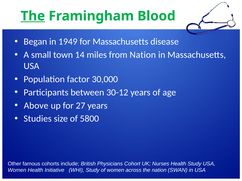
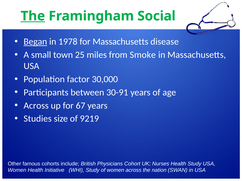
Blood: Blood -> Social
Began underline: none -> present
1949: 1949 -> 1978
14: 14 -> 25
from Nation: Nation -> Smoke
30-12: 30-12 -> 30-91
Above at (36, 106): Above -> Across
27: 27 -> 67
5800: 5800 -> 9219
